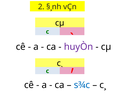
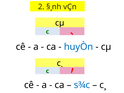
huyÒn colour: purple -> blue
